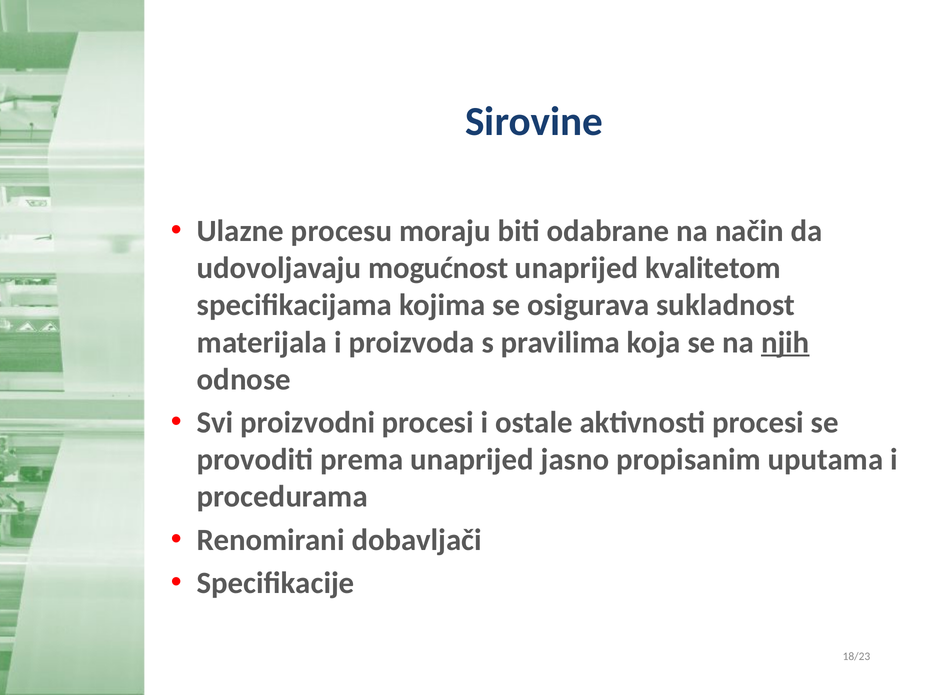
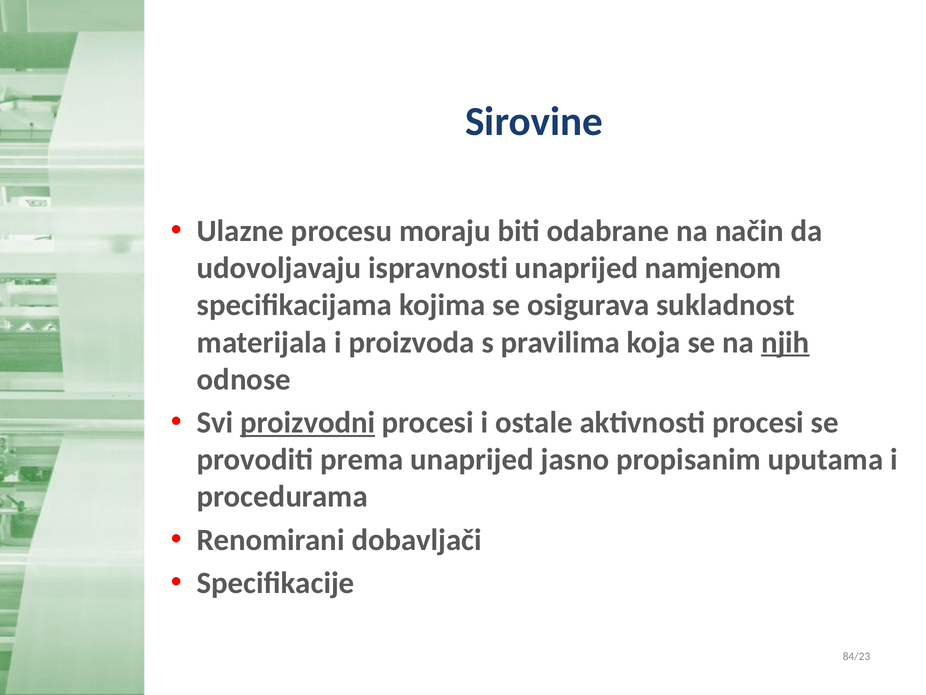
mogućnost: mogućnost -> ispravnosti
kvalitetom: kvalitetom -> namjenom
proizvodni underline: none -> present
18/23: 18/23 -> 84/23
